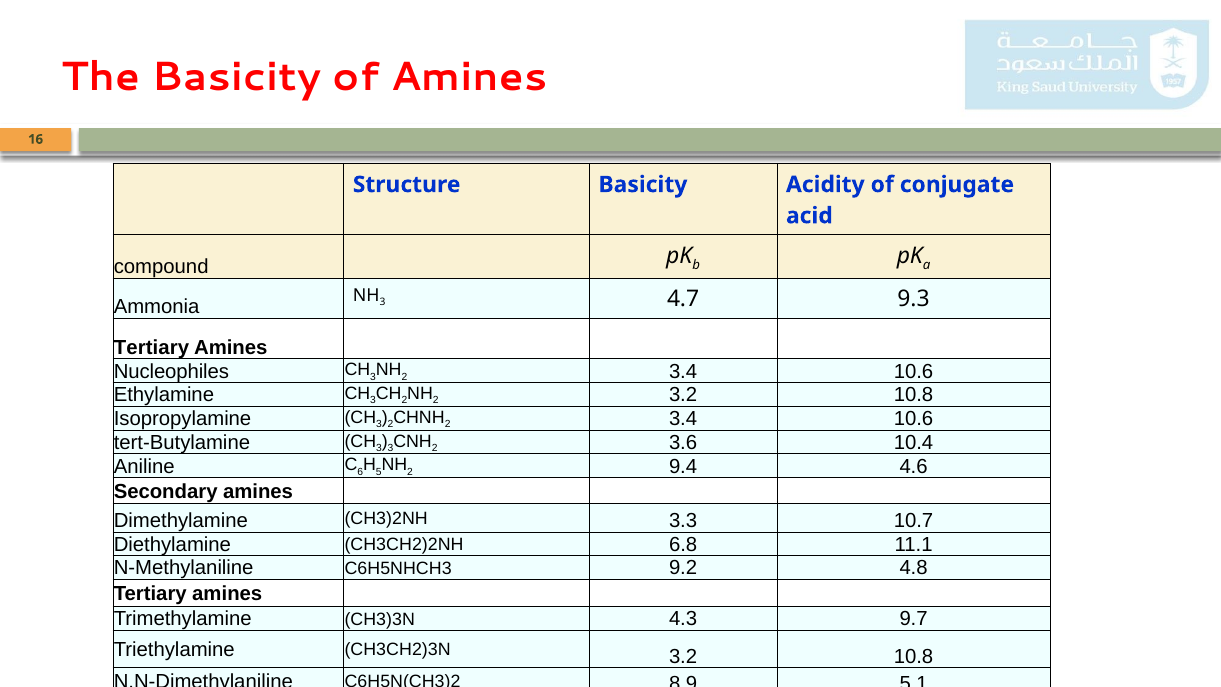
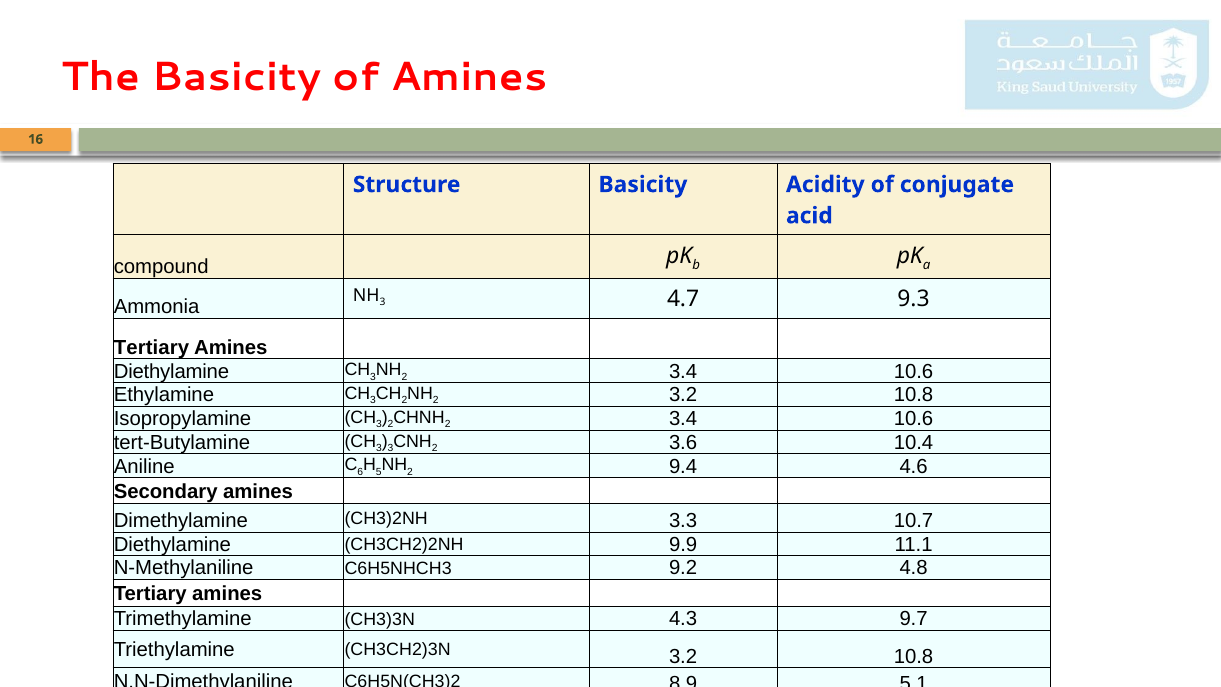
Nucleophiles at (171, 371): Nucleophiles -> Diethylamine
6.8: 6.8 -> 9.9
